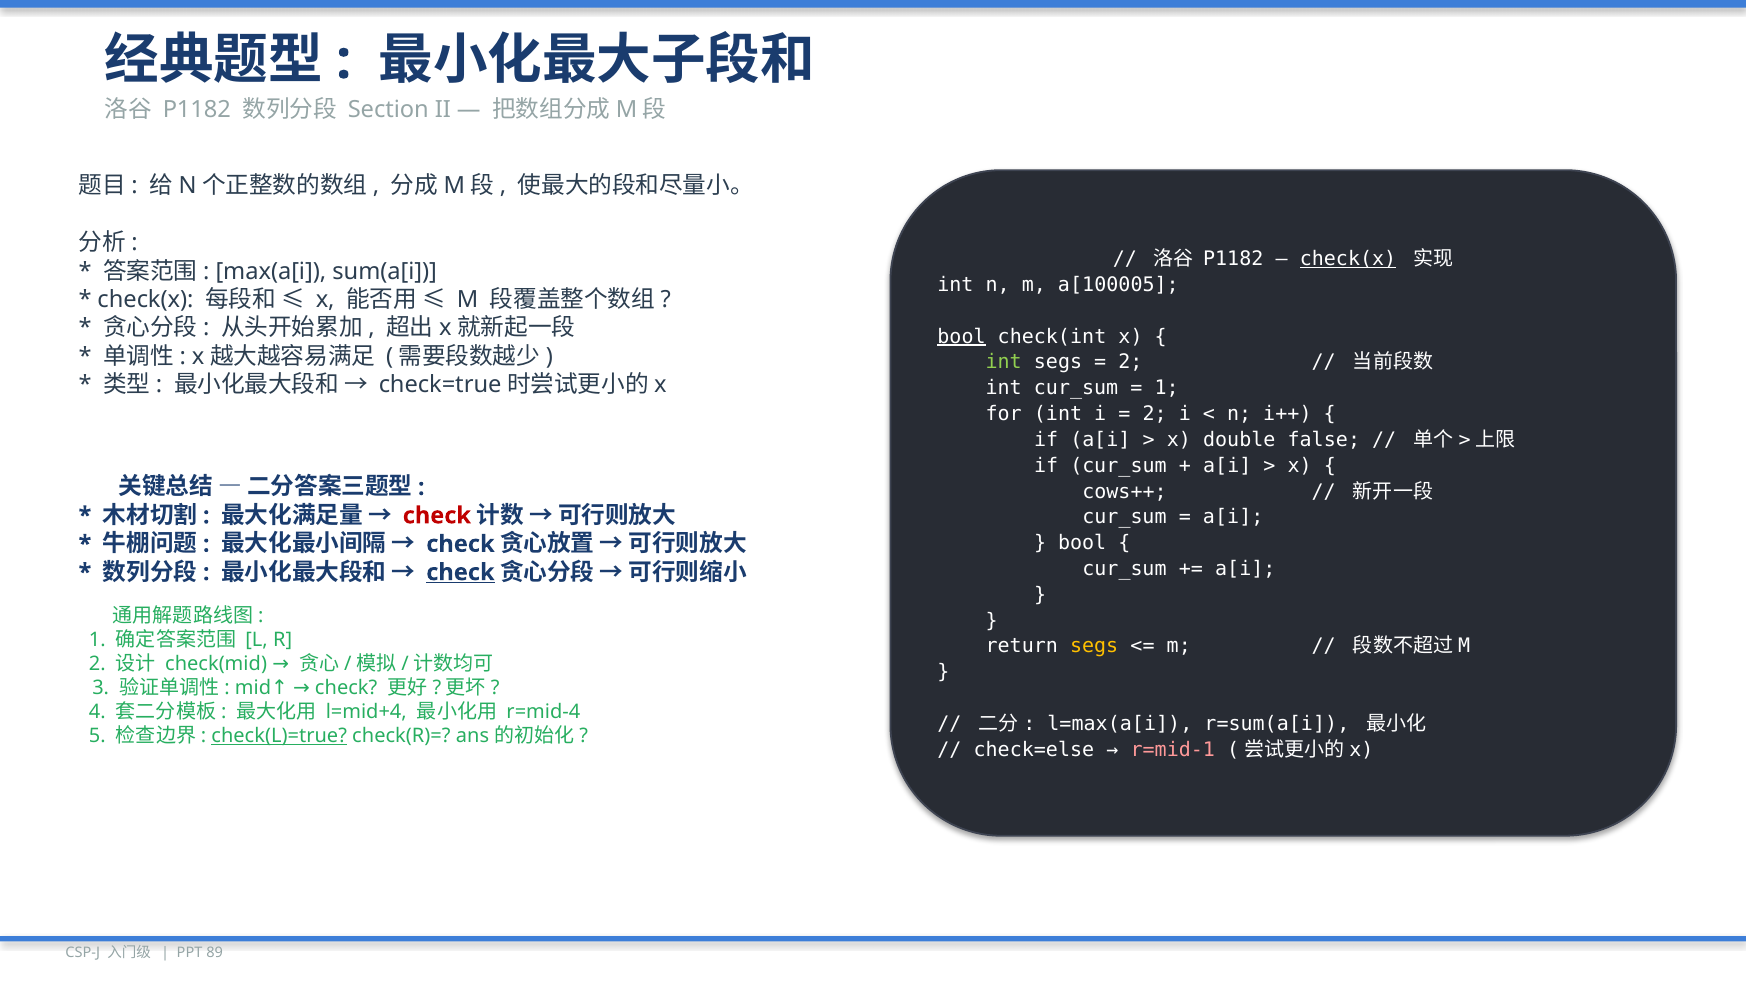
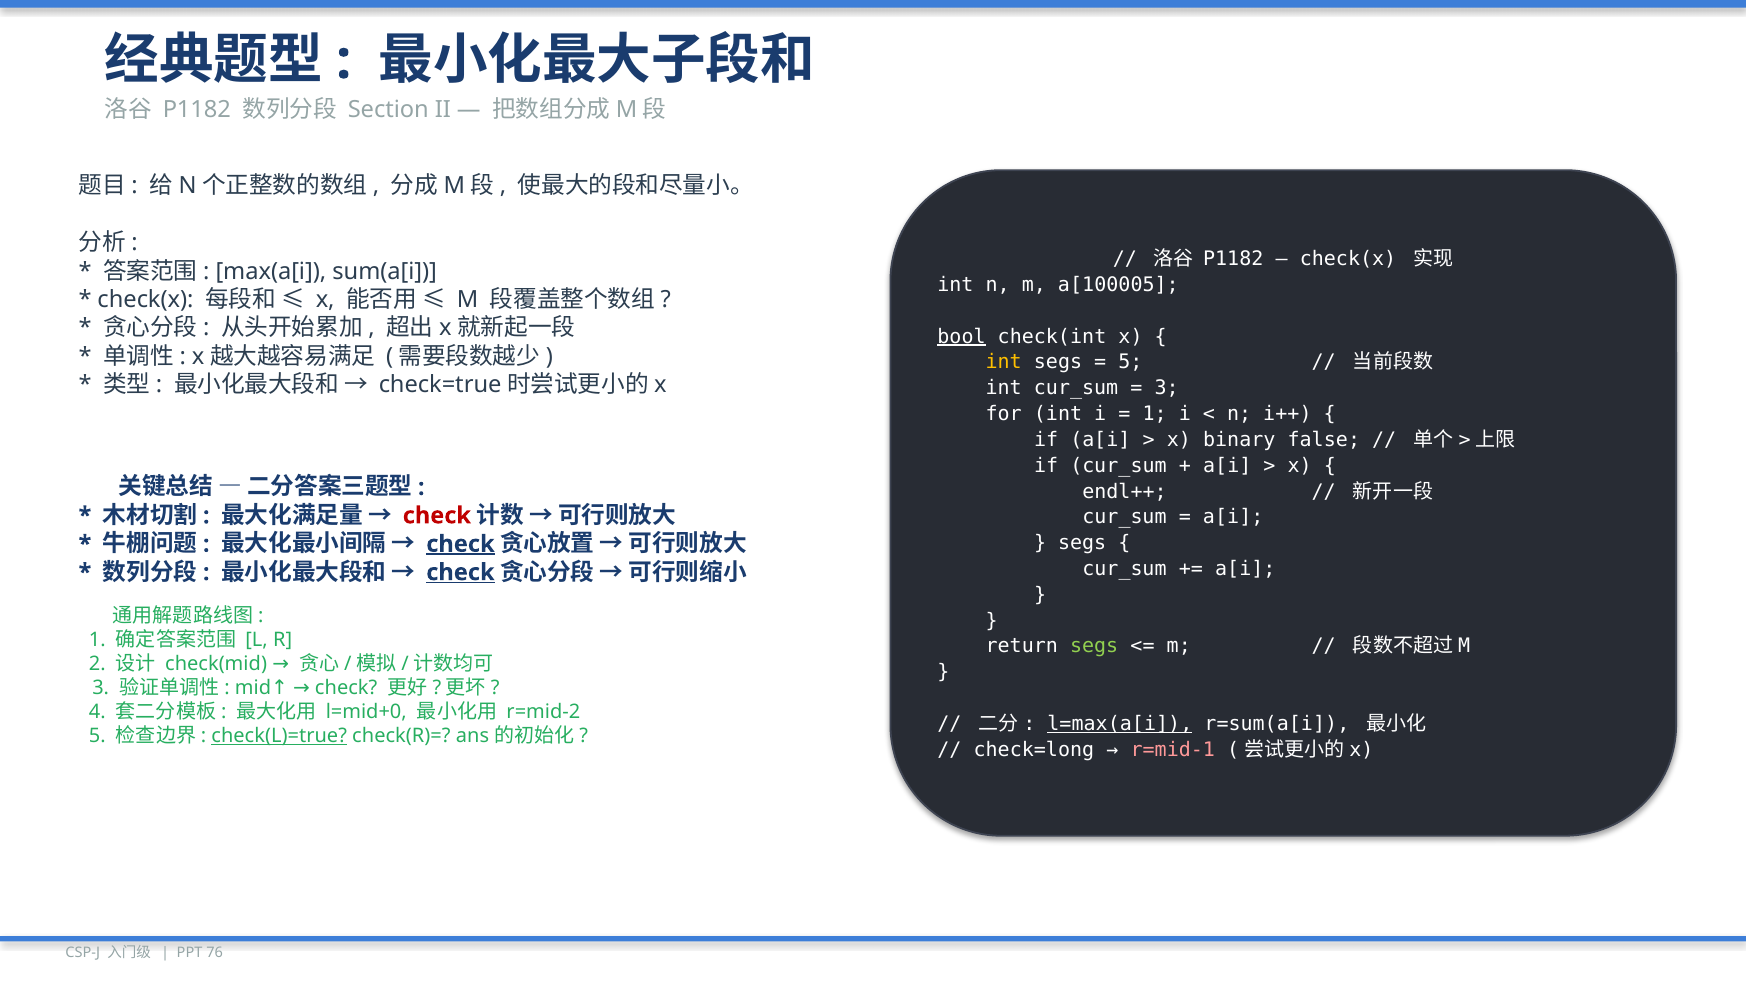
check(x at (1348, 259) underline: present -> none
int at (1004, 362) colour: light green -> yellow
2 at (1130, 362): 2 -> 5
1 at (1167, 388): 1 -> 3
2 at (1155, 414): 2 -> 1
double: double -> binary
cows++: cows++ -> endl++
bool at (1082, 543): bool -> segs
check at (460, 544) underline: none -> present
segs at (1094, 646) colour: yellow -> light green
l=mid+4: l=mid+4 -> l=mid+0
r=mid-4: r=mid-4 -> r=mid-2
l=max(a[i underline: none -> present
check=else: check=else -> check=long
89: 89 -> 76
